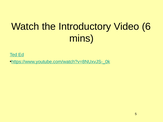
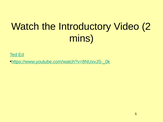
6: 6 -> 2
